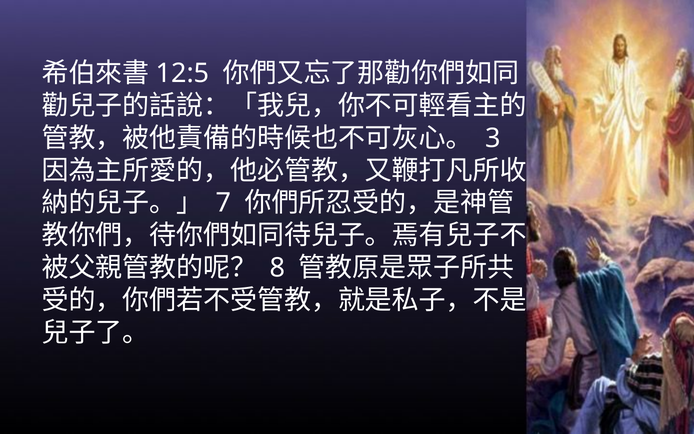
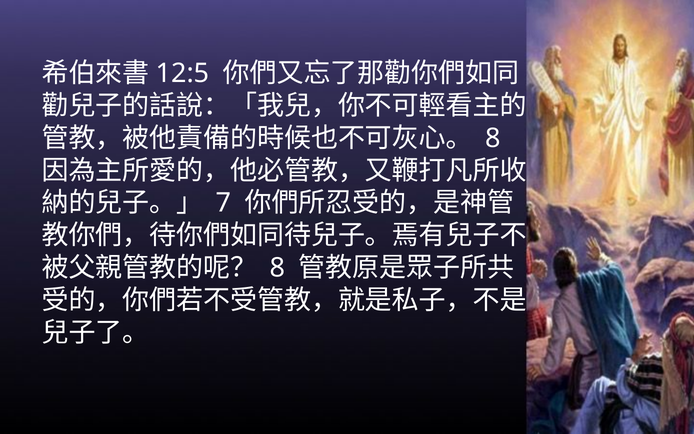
3 at (493, 138): 3 -> 8
